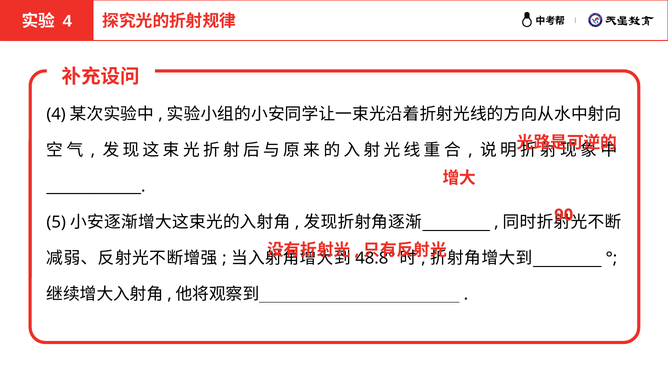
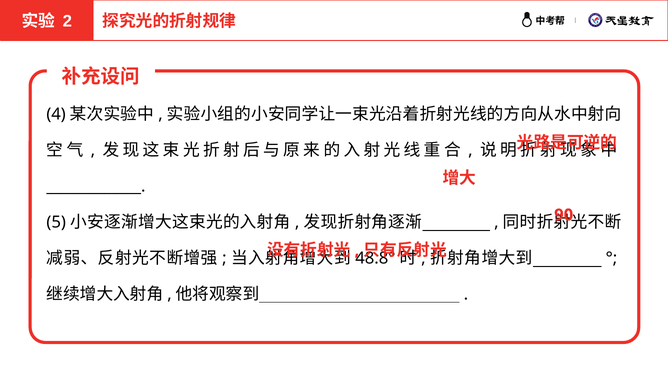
4 at (67, 21): 4 -> 2
